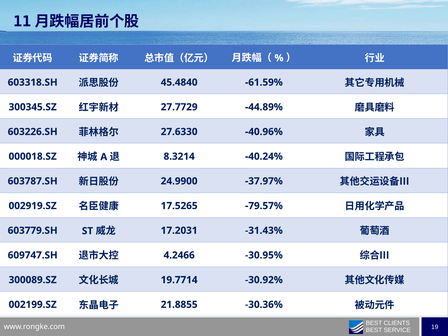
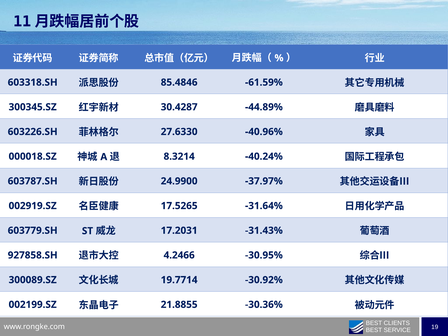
45.4840: 45.4840 -> 85.4846
27.7729: 27.7729 -> 30.4287
-79.57%: -79.57% -> -31.64%
609747.SH: 609747.SH -> 927858.SH
